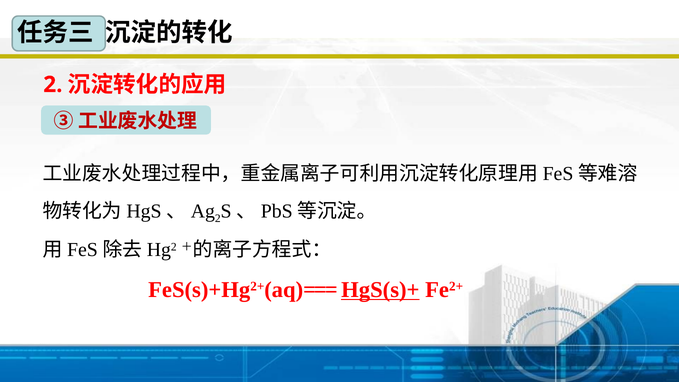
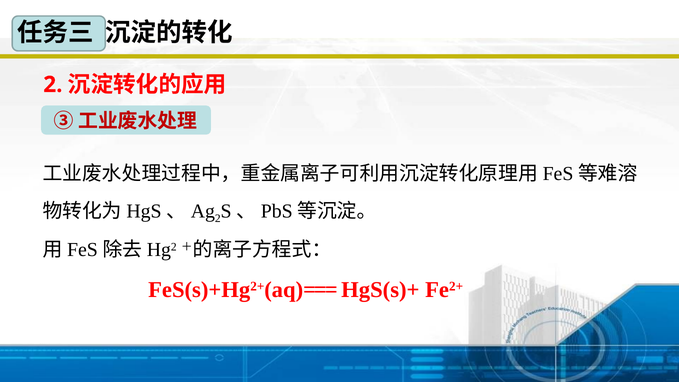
HgS(s)+ underline: present -> none
